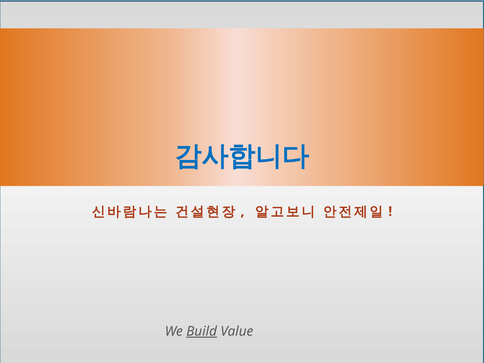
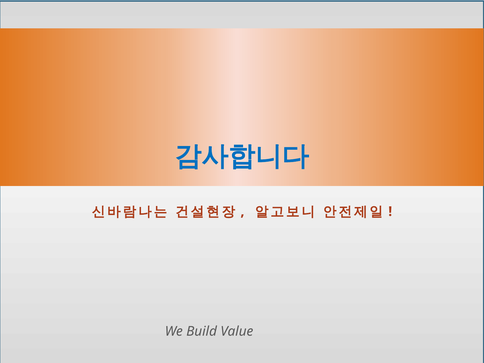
Build underline: present -> none
